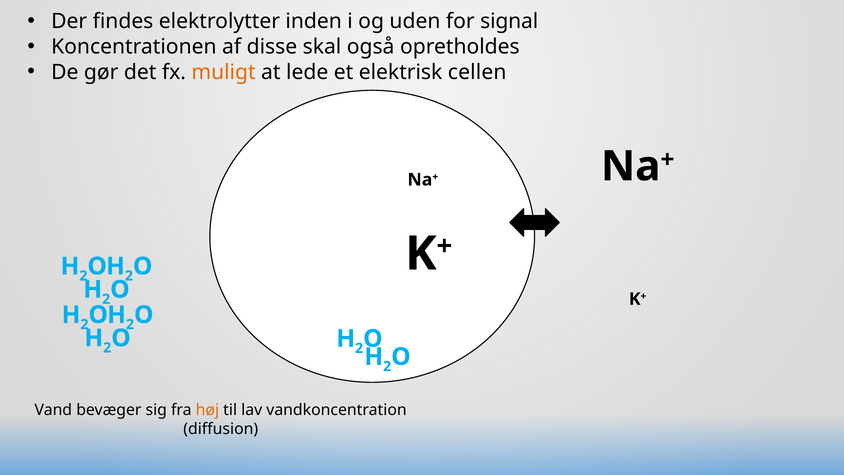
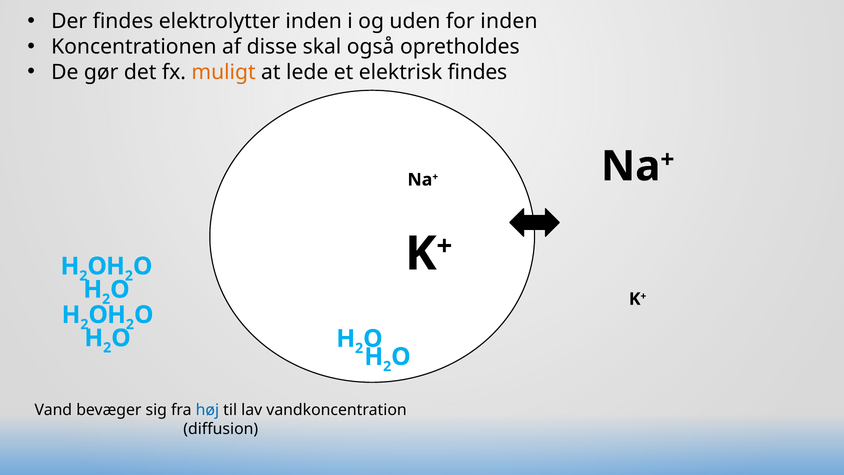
for signal: signal -> inden
elektrisk cellen: cellen -> findes
høj colour: orange -> blue
